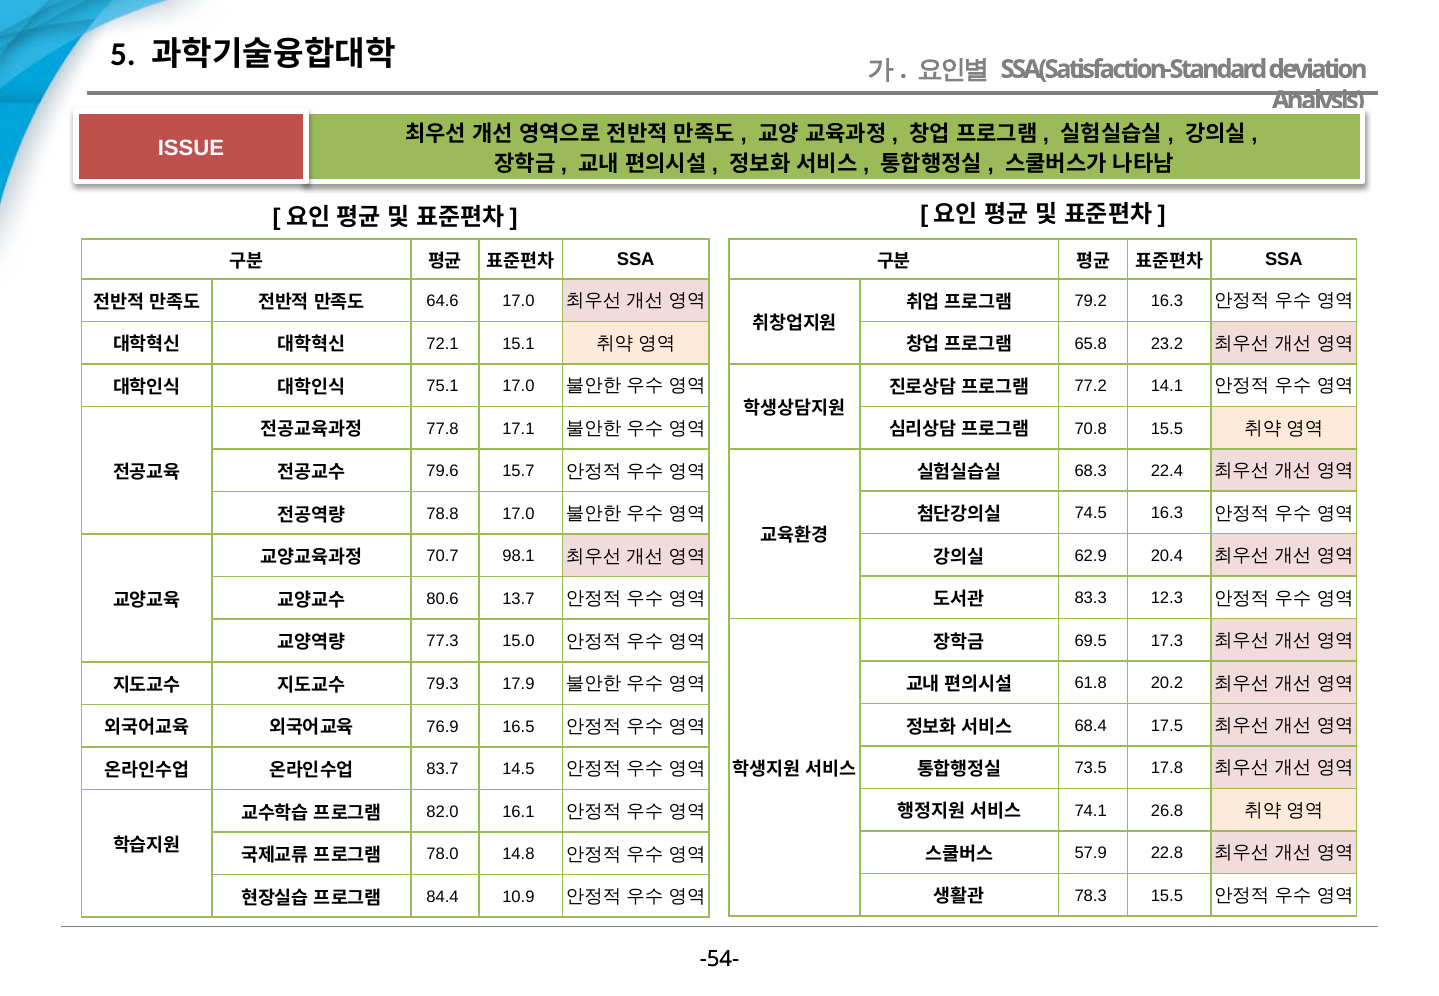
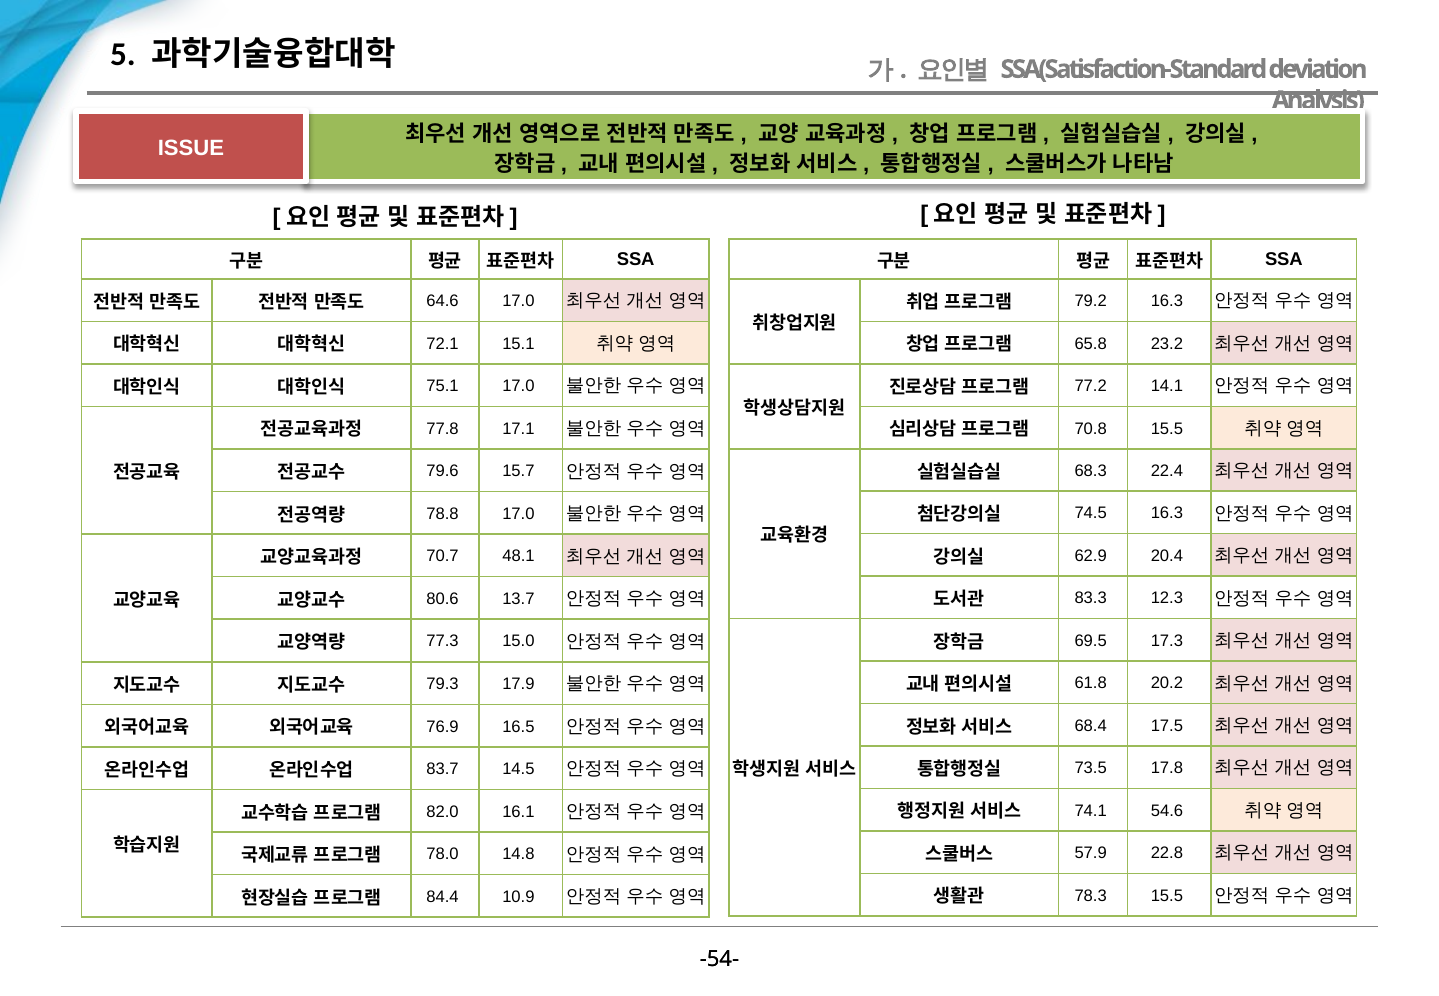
98.1: 98.1 -> 48.1
26.8: 26.8 -> 54.6
